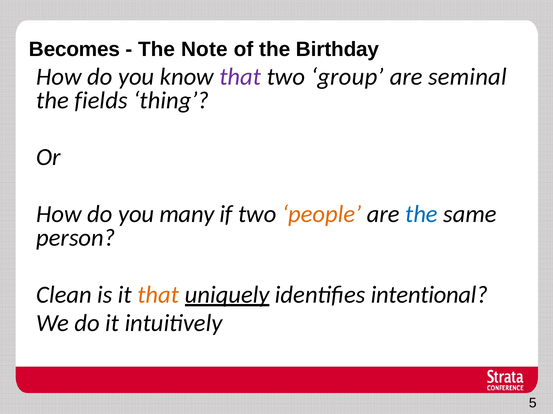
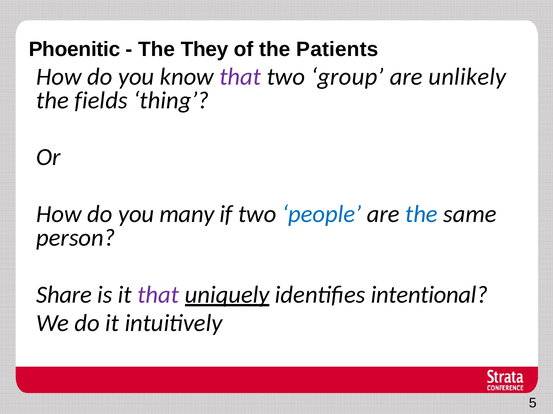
Becomes: Becomes -> Phoenitic
Note: Note -> They
Birthday: Birthday -> Patients
seminal: seminal -> unlikely
people colour: orange -> blue
Clean: Clean -> Share
that at (158, 295) colour: orange -> purple
